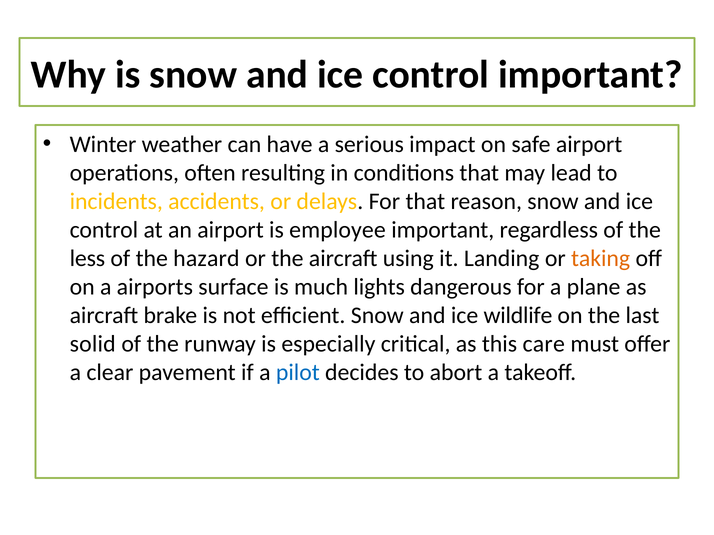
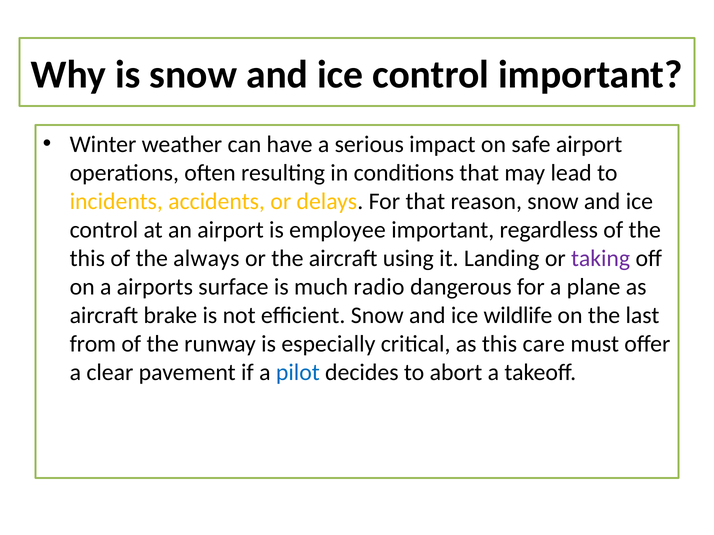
less at (87, 259): less -> this
hazard: hazard -> always
taking colour: orange -> purple
lights: lights -> radio
solid: solid -> from
